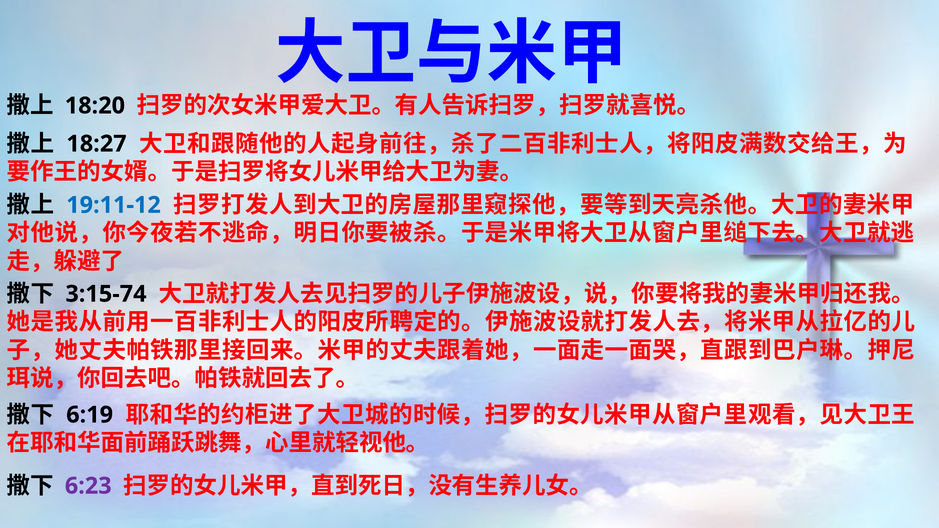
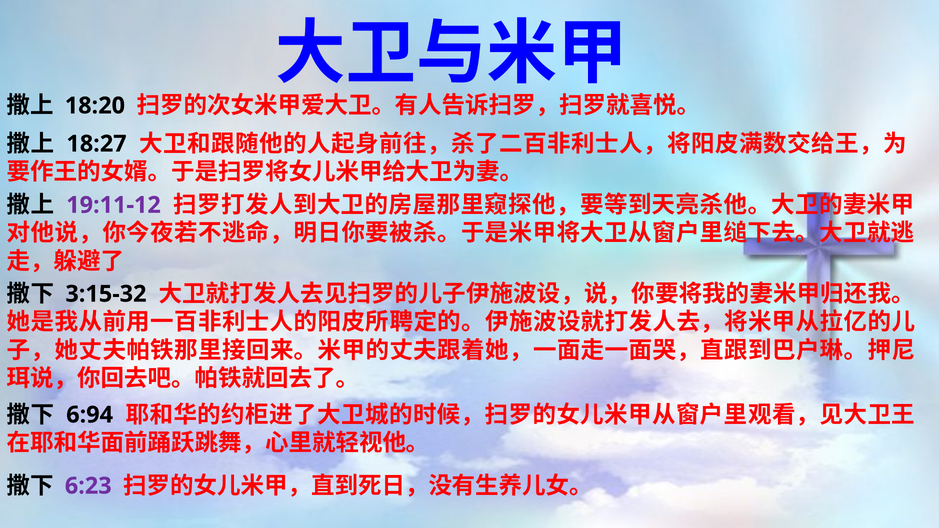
19:11-12 colour: blue -> purple
3:15-74: 3:15-74 -> 3:15-32
6:19: 6:19 -> 6:94
